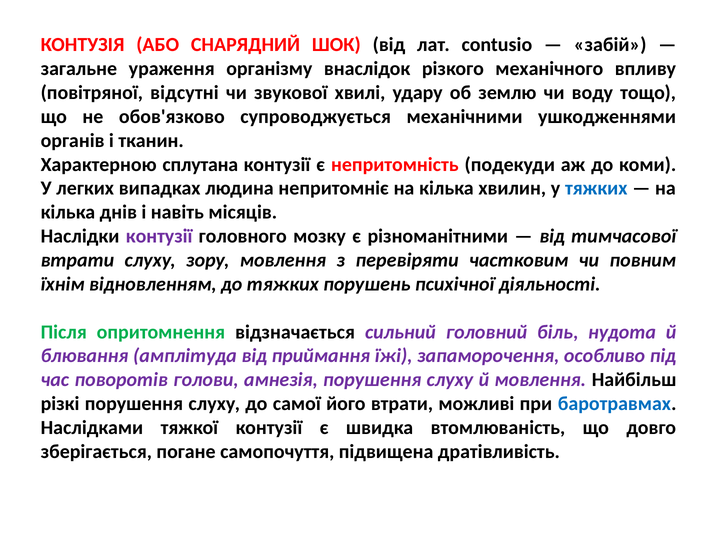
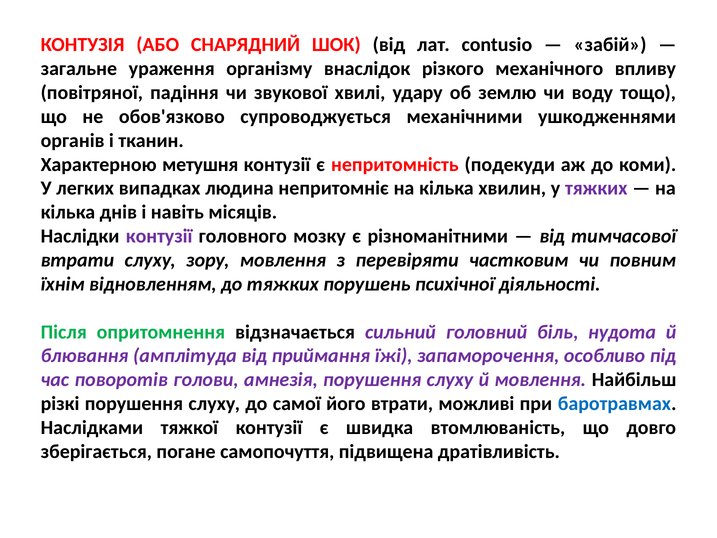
відсутні: відсутні -> падіння
сплутана: сплутана -> метушня
тяжких at (596, 188) colour: blue -> purple
